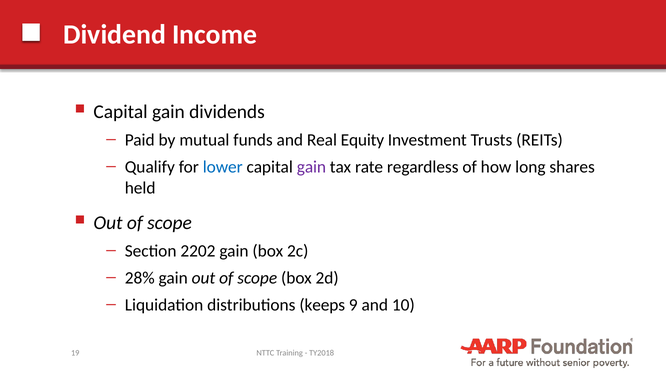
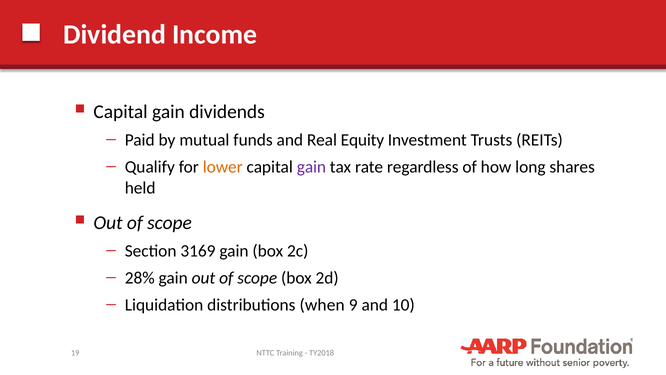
lower colour: blue -> orange
2202: 2202 -> 3169
keeps: keeps -> when
